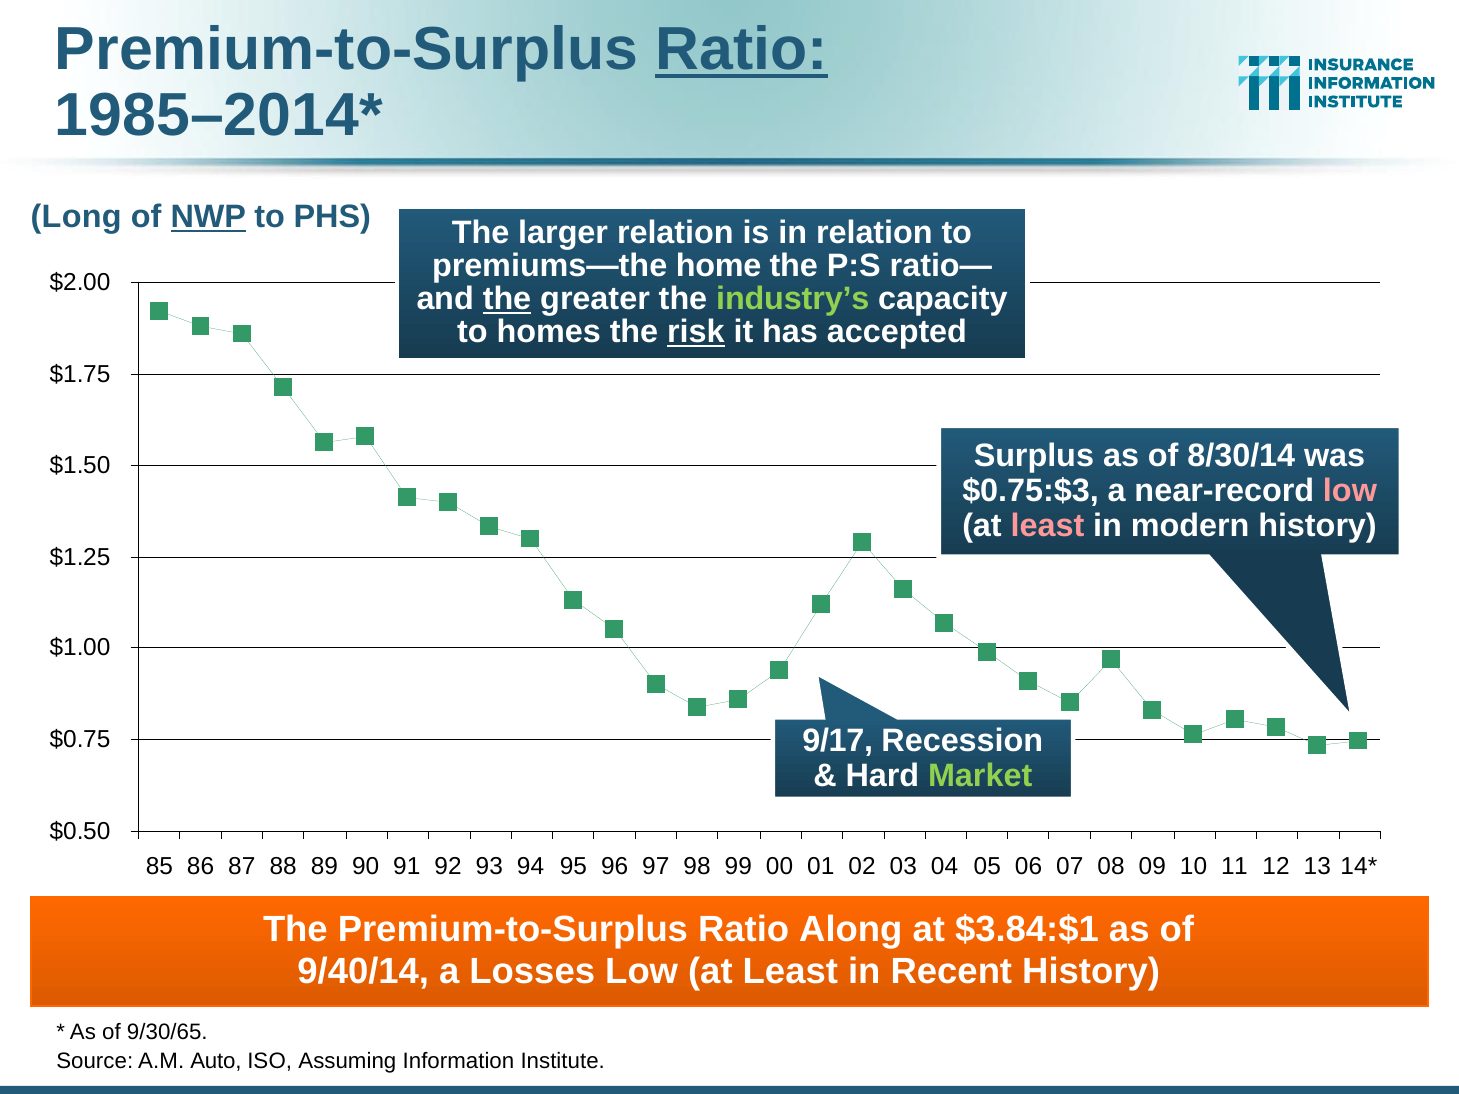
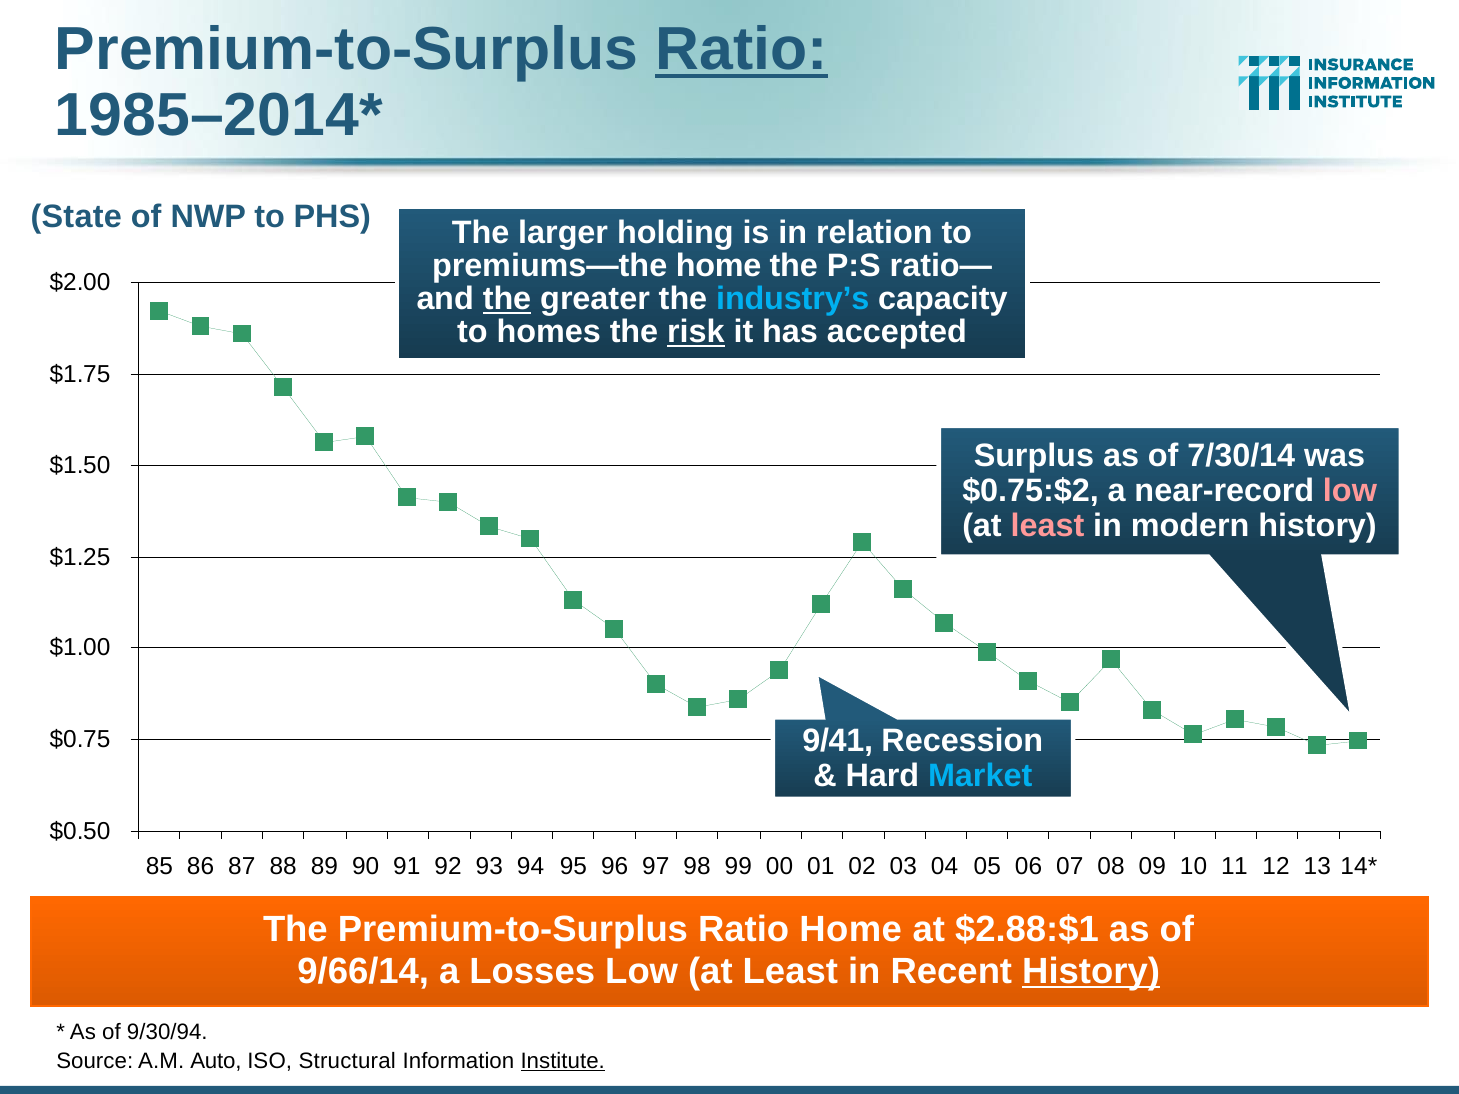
Long: Long -> State
NWP underline: present -> none
larger relation: relation -> holding
industry’s colour: light green -> light blue
8/30/14: 8/30/14 -> 7/30/14
$0.75:$3: $0.75:$3 -> $0.75:$2
9/17: 9/17 -> 9/41
Market colour: light green -> light blue
Ratio Along: Along -> Home
$3.84:$1: $3.84:$1 -> $2.88:$1
9/40/14: 9/40/14 -> 9/66/14
History at (1091, 972) underline: none -> present
9/30/65: 9/30/65 -> 9/30/94
Assuming: Assuming -> Structural
Institute underline: none -> present
